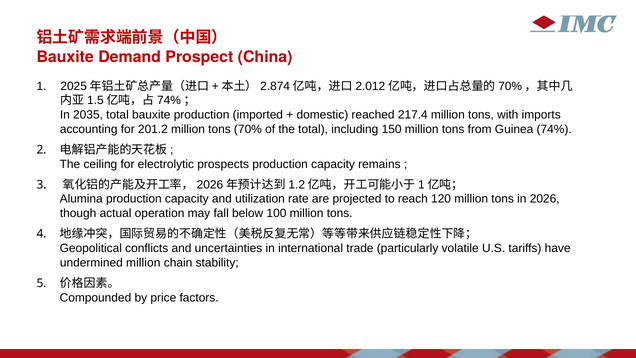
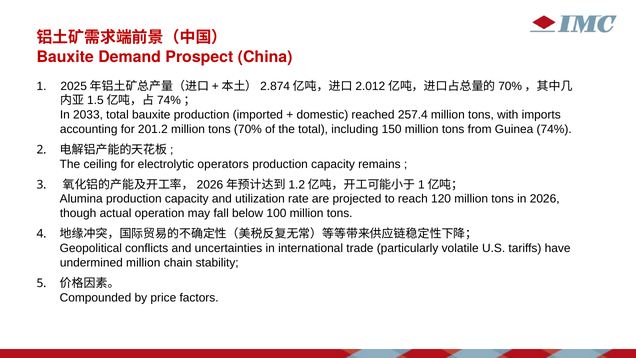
2035: 2035 -> 2033
217.4: 217.4 -> 257.4
prospects: prospects -> operators
